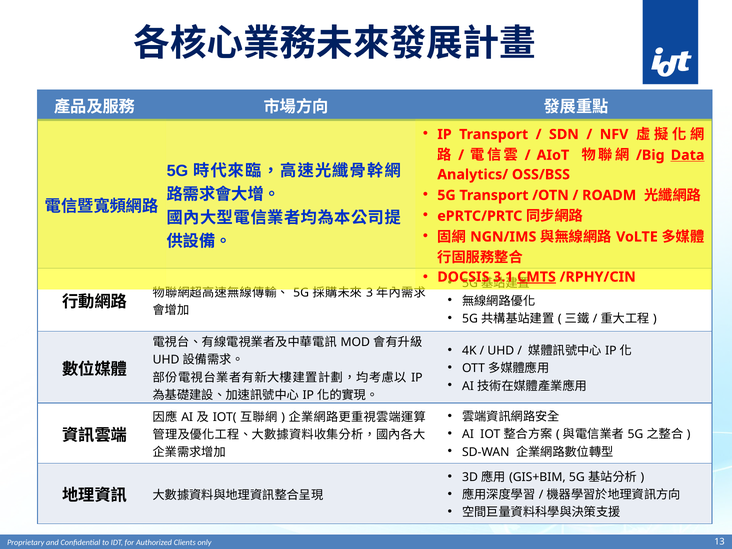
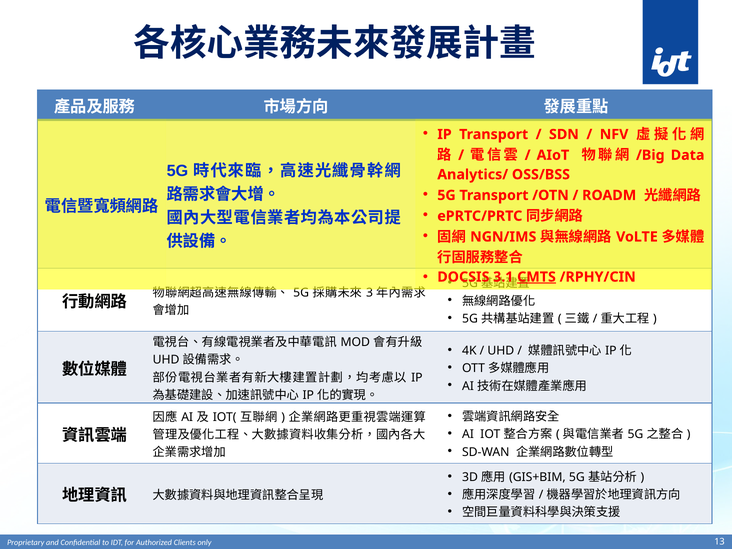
Data underline: present -> none
